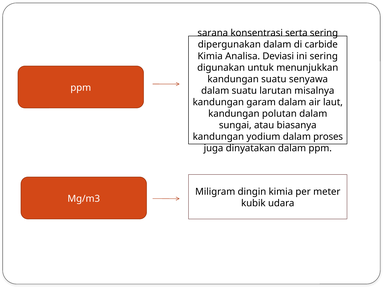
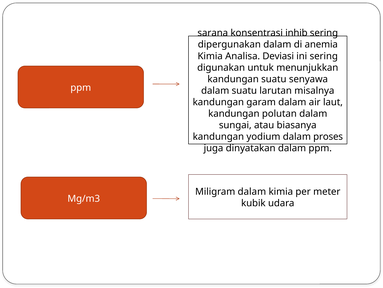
serta: serta -> inhib
carbide: carbide -> anemia
Miligram dingin: dingin -> dalam
